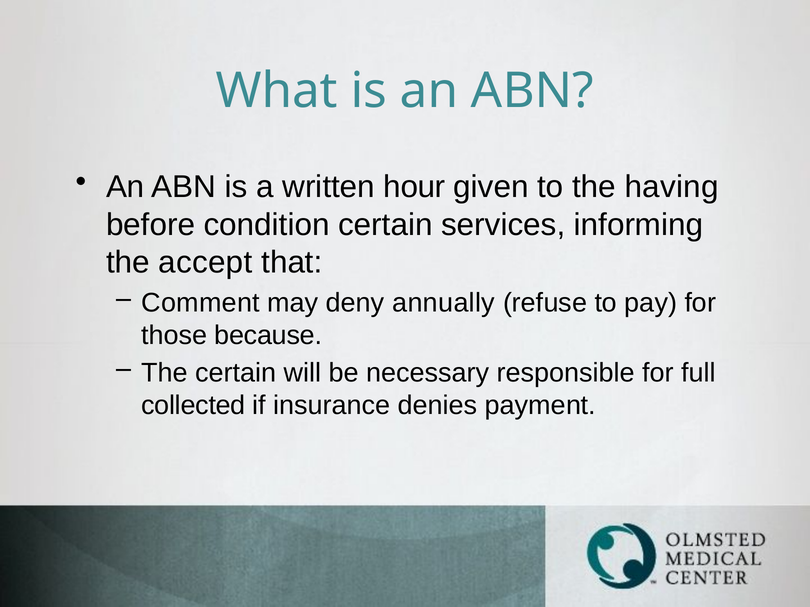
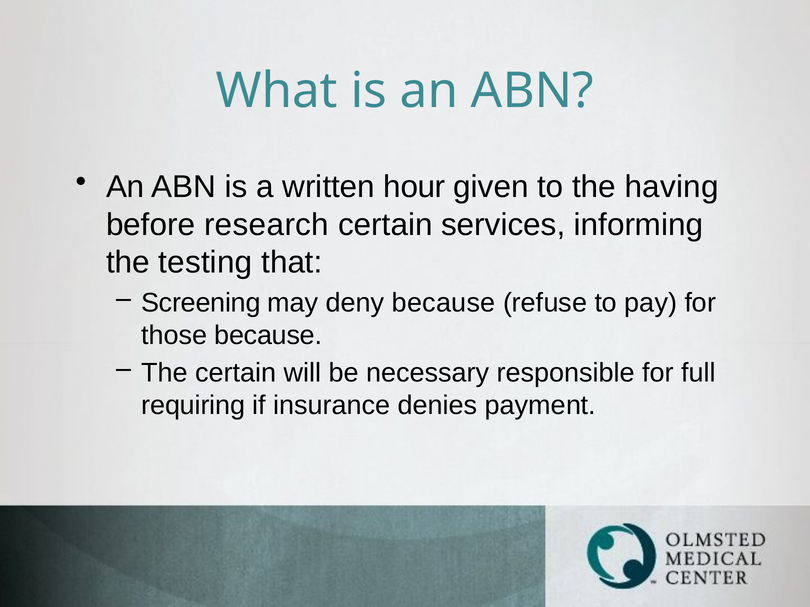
condition: condition -> research
accept: accept -> testing
Comment: Comment -> Screening
deny annually: annually -> because
collected: collected -> requiring
